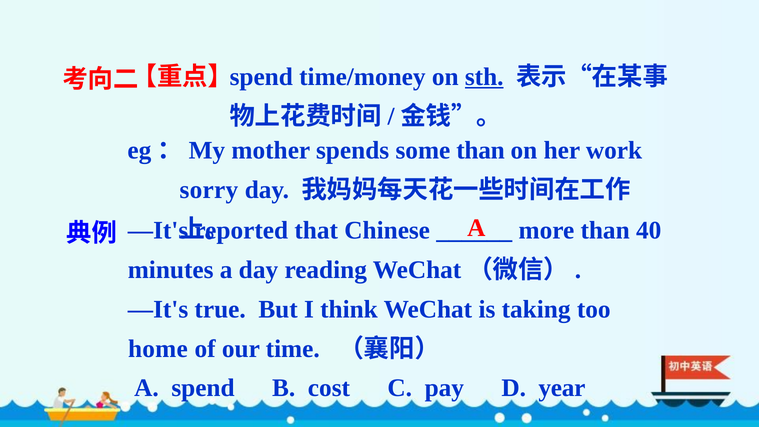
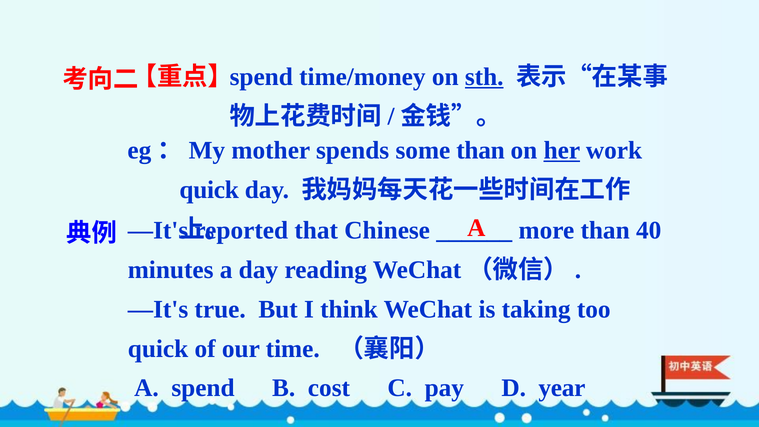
her underline: none -> present
sorry at (209, 190): sorry -> quick
home at (158, 349): home -> quick
